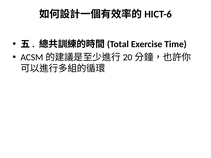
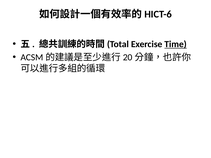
Time underline: none -> present
